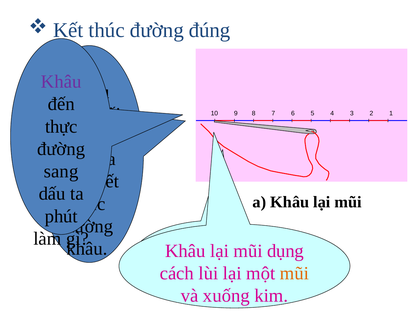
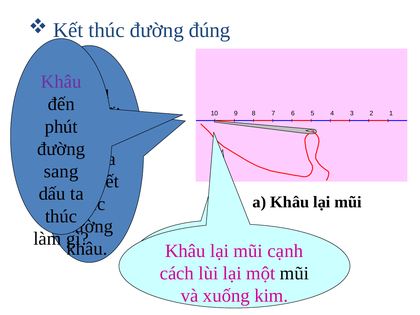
thực: thực -> phút
phút at (61, 216): phút -> thúc
dụng: dụng -> cạnh
mũi at (294, 273) colour: orange -> black
